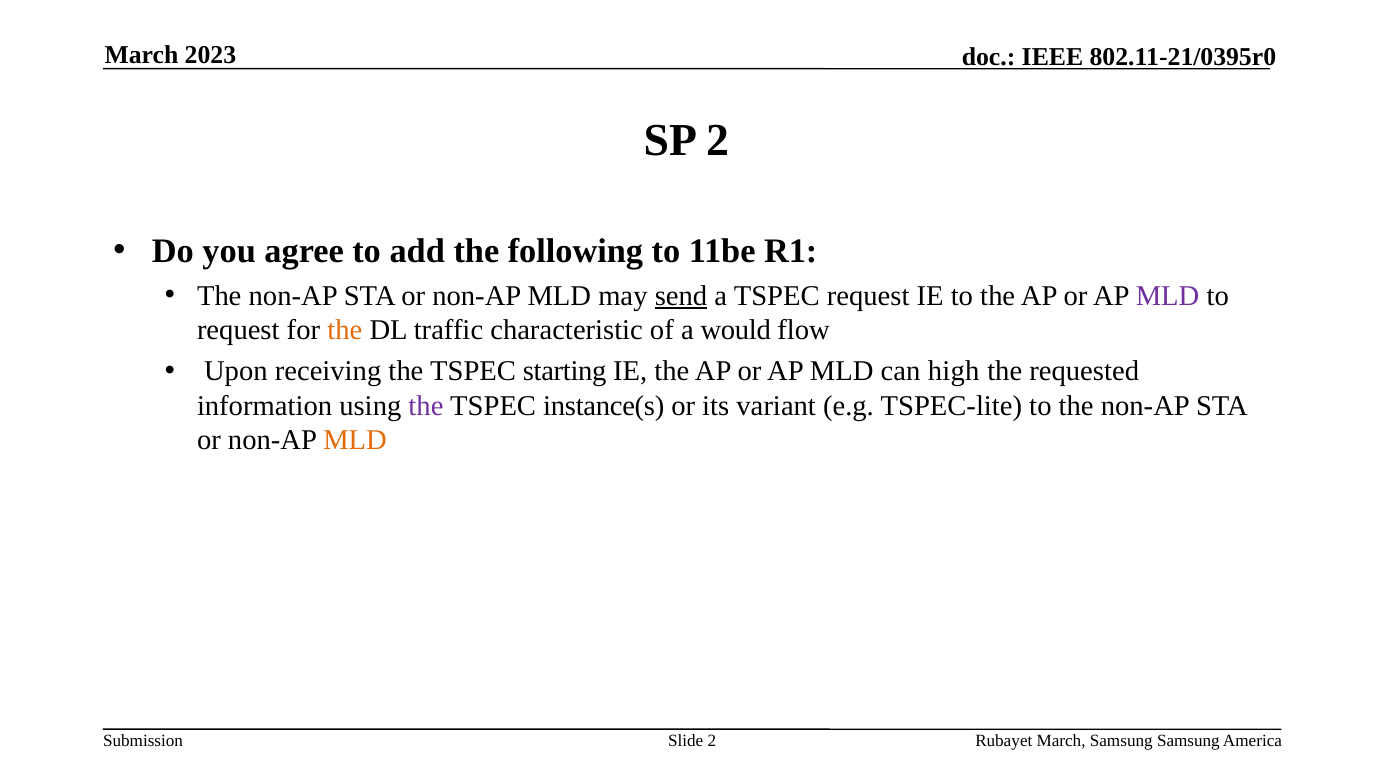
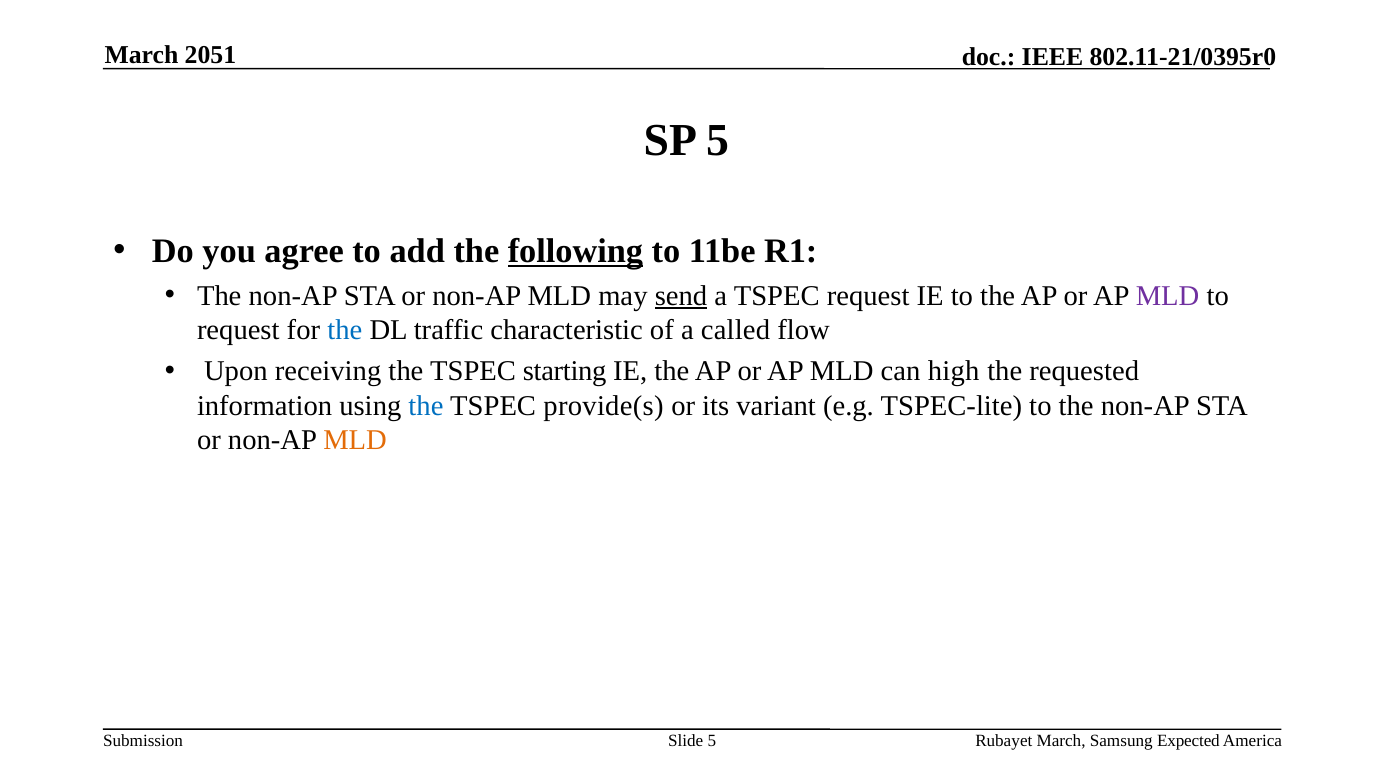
2023: 2023 -> 2051
SP 2: 2 -> 5
following underline: none -> present
the at (345, 330) colour: orange -> blue
would: would -> called
the at (426, 406) colour: purple -> blue
instance(s: instance(s -> provide(s
Slide 2: 2 -> 5
Samsung Samsung: Samsung -> Expected
